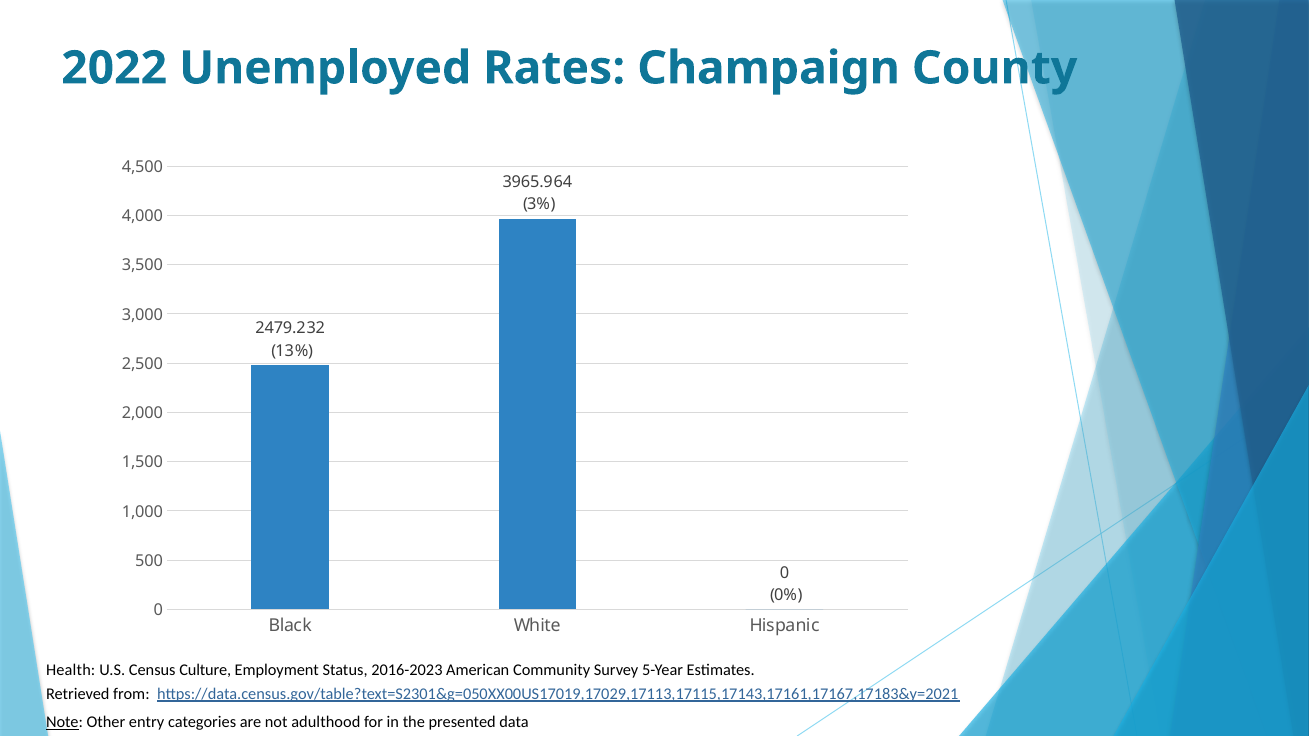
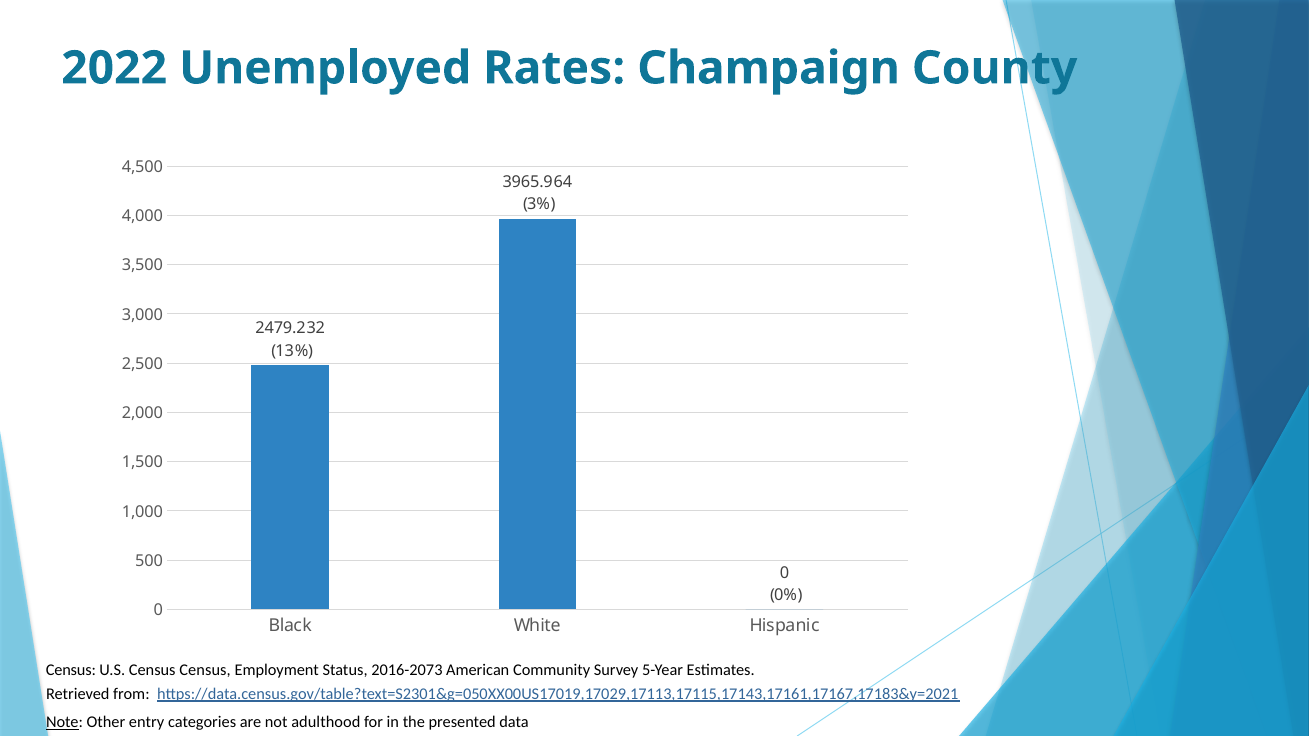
Health at (71, 671): Health -> Census
Census Culture: Culture -> Census
2016-2023: 2016-2023 -> 2016-2073
